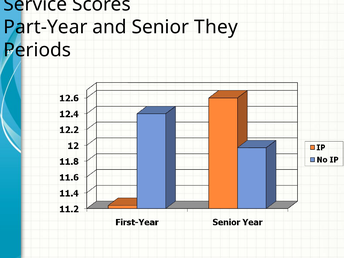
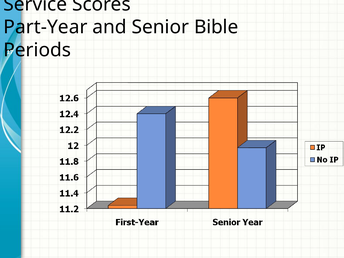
They: They -> Bible
